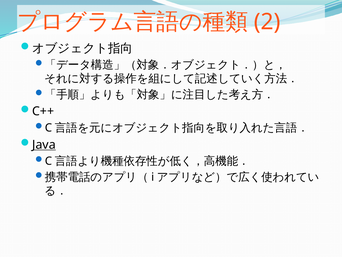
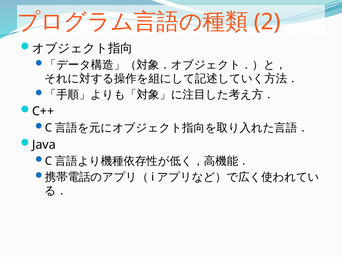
Java underline: present -> none
